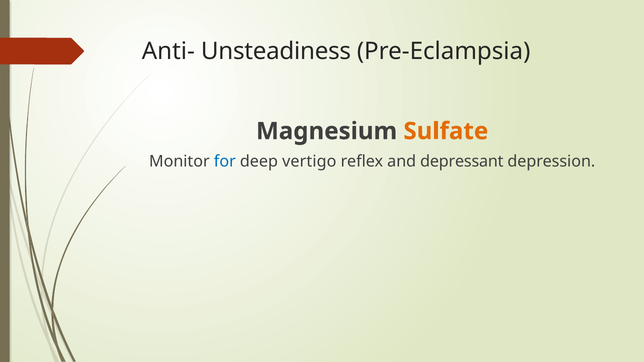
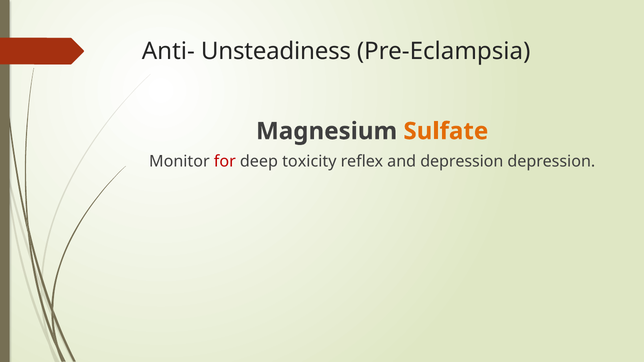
for colour: blue -> red
vertigo: vertigo -> toxicity
and depressant: depressant -> depression
